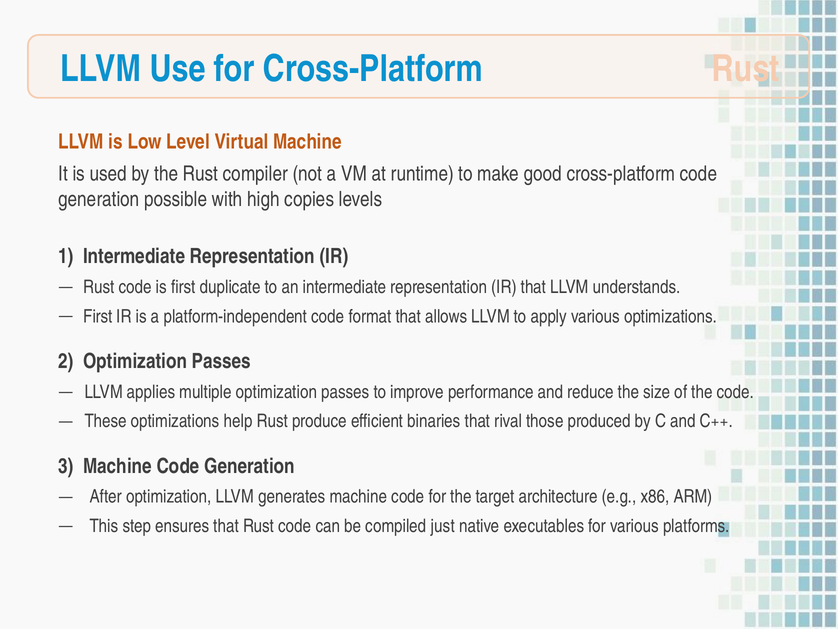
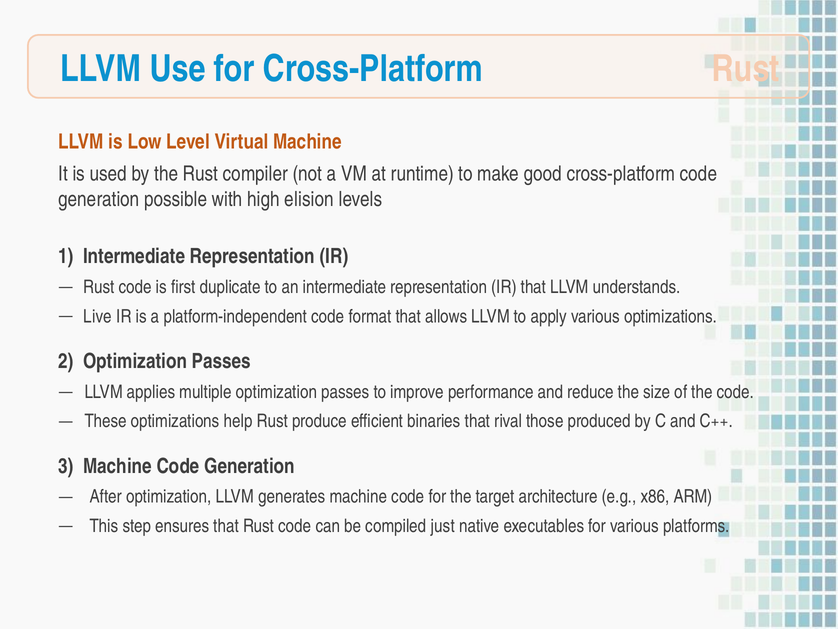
copies: copies -> elision
First at (98, 316): First -> Live
